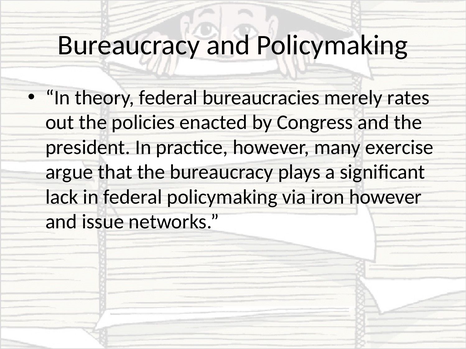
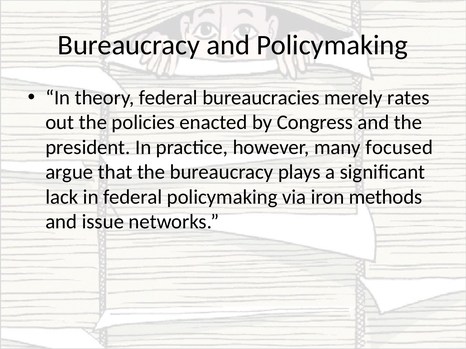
exercise: exercise -> focused
iron however: however -> methods
